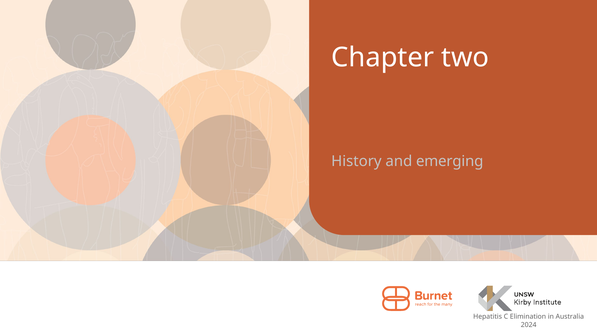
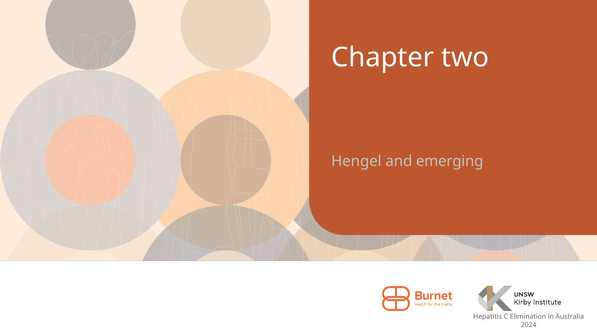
History: History -> Hengel
